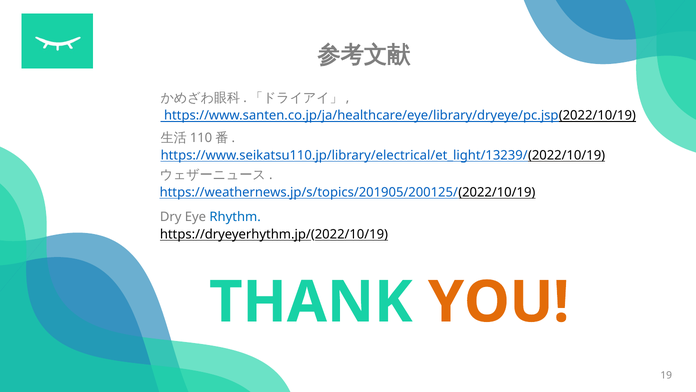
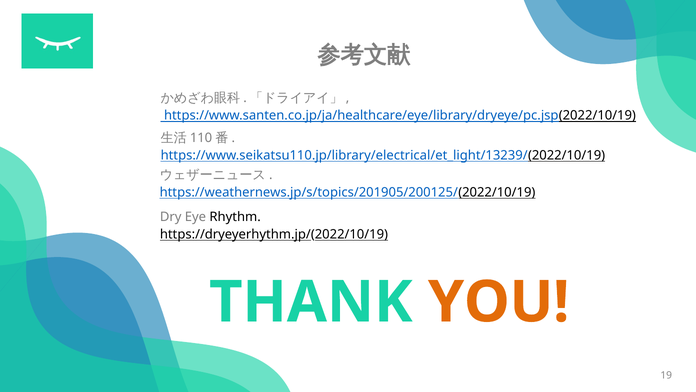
Rhythm colour: blue -> black
